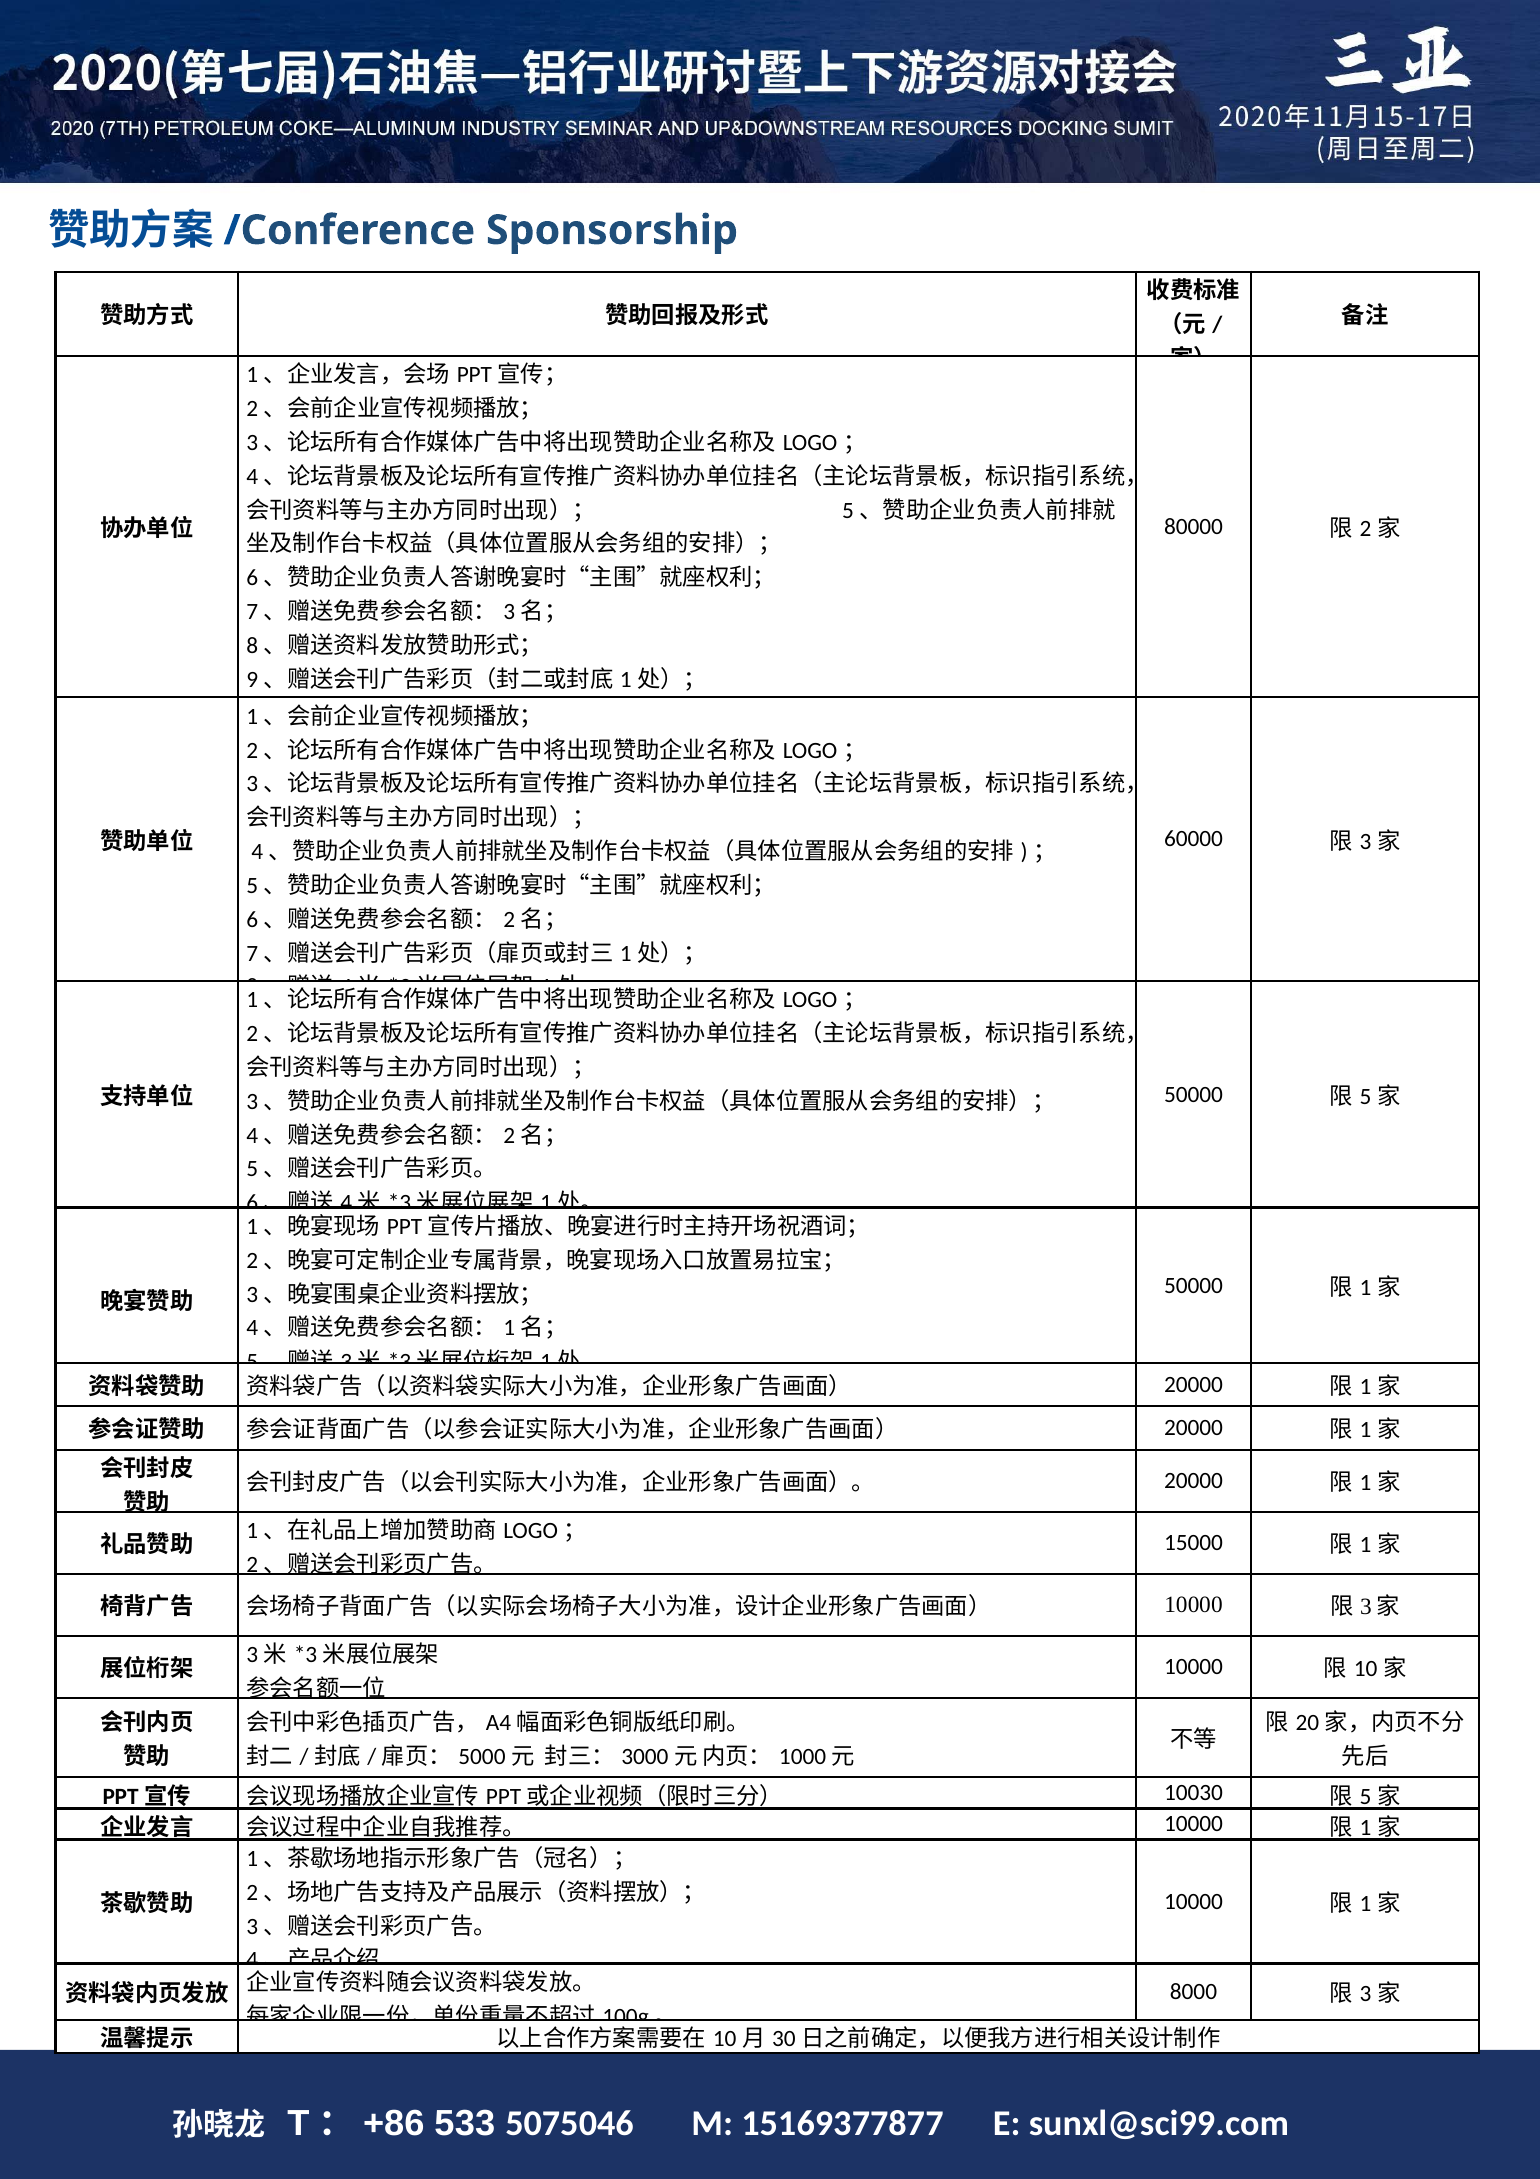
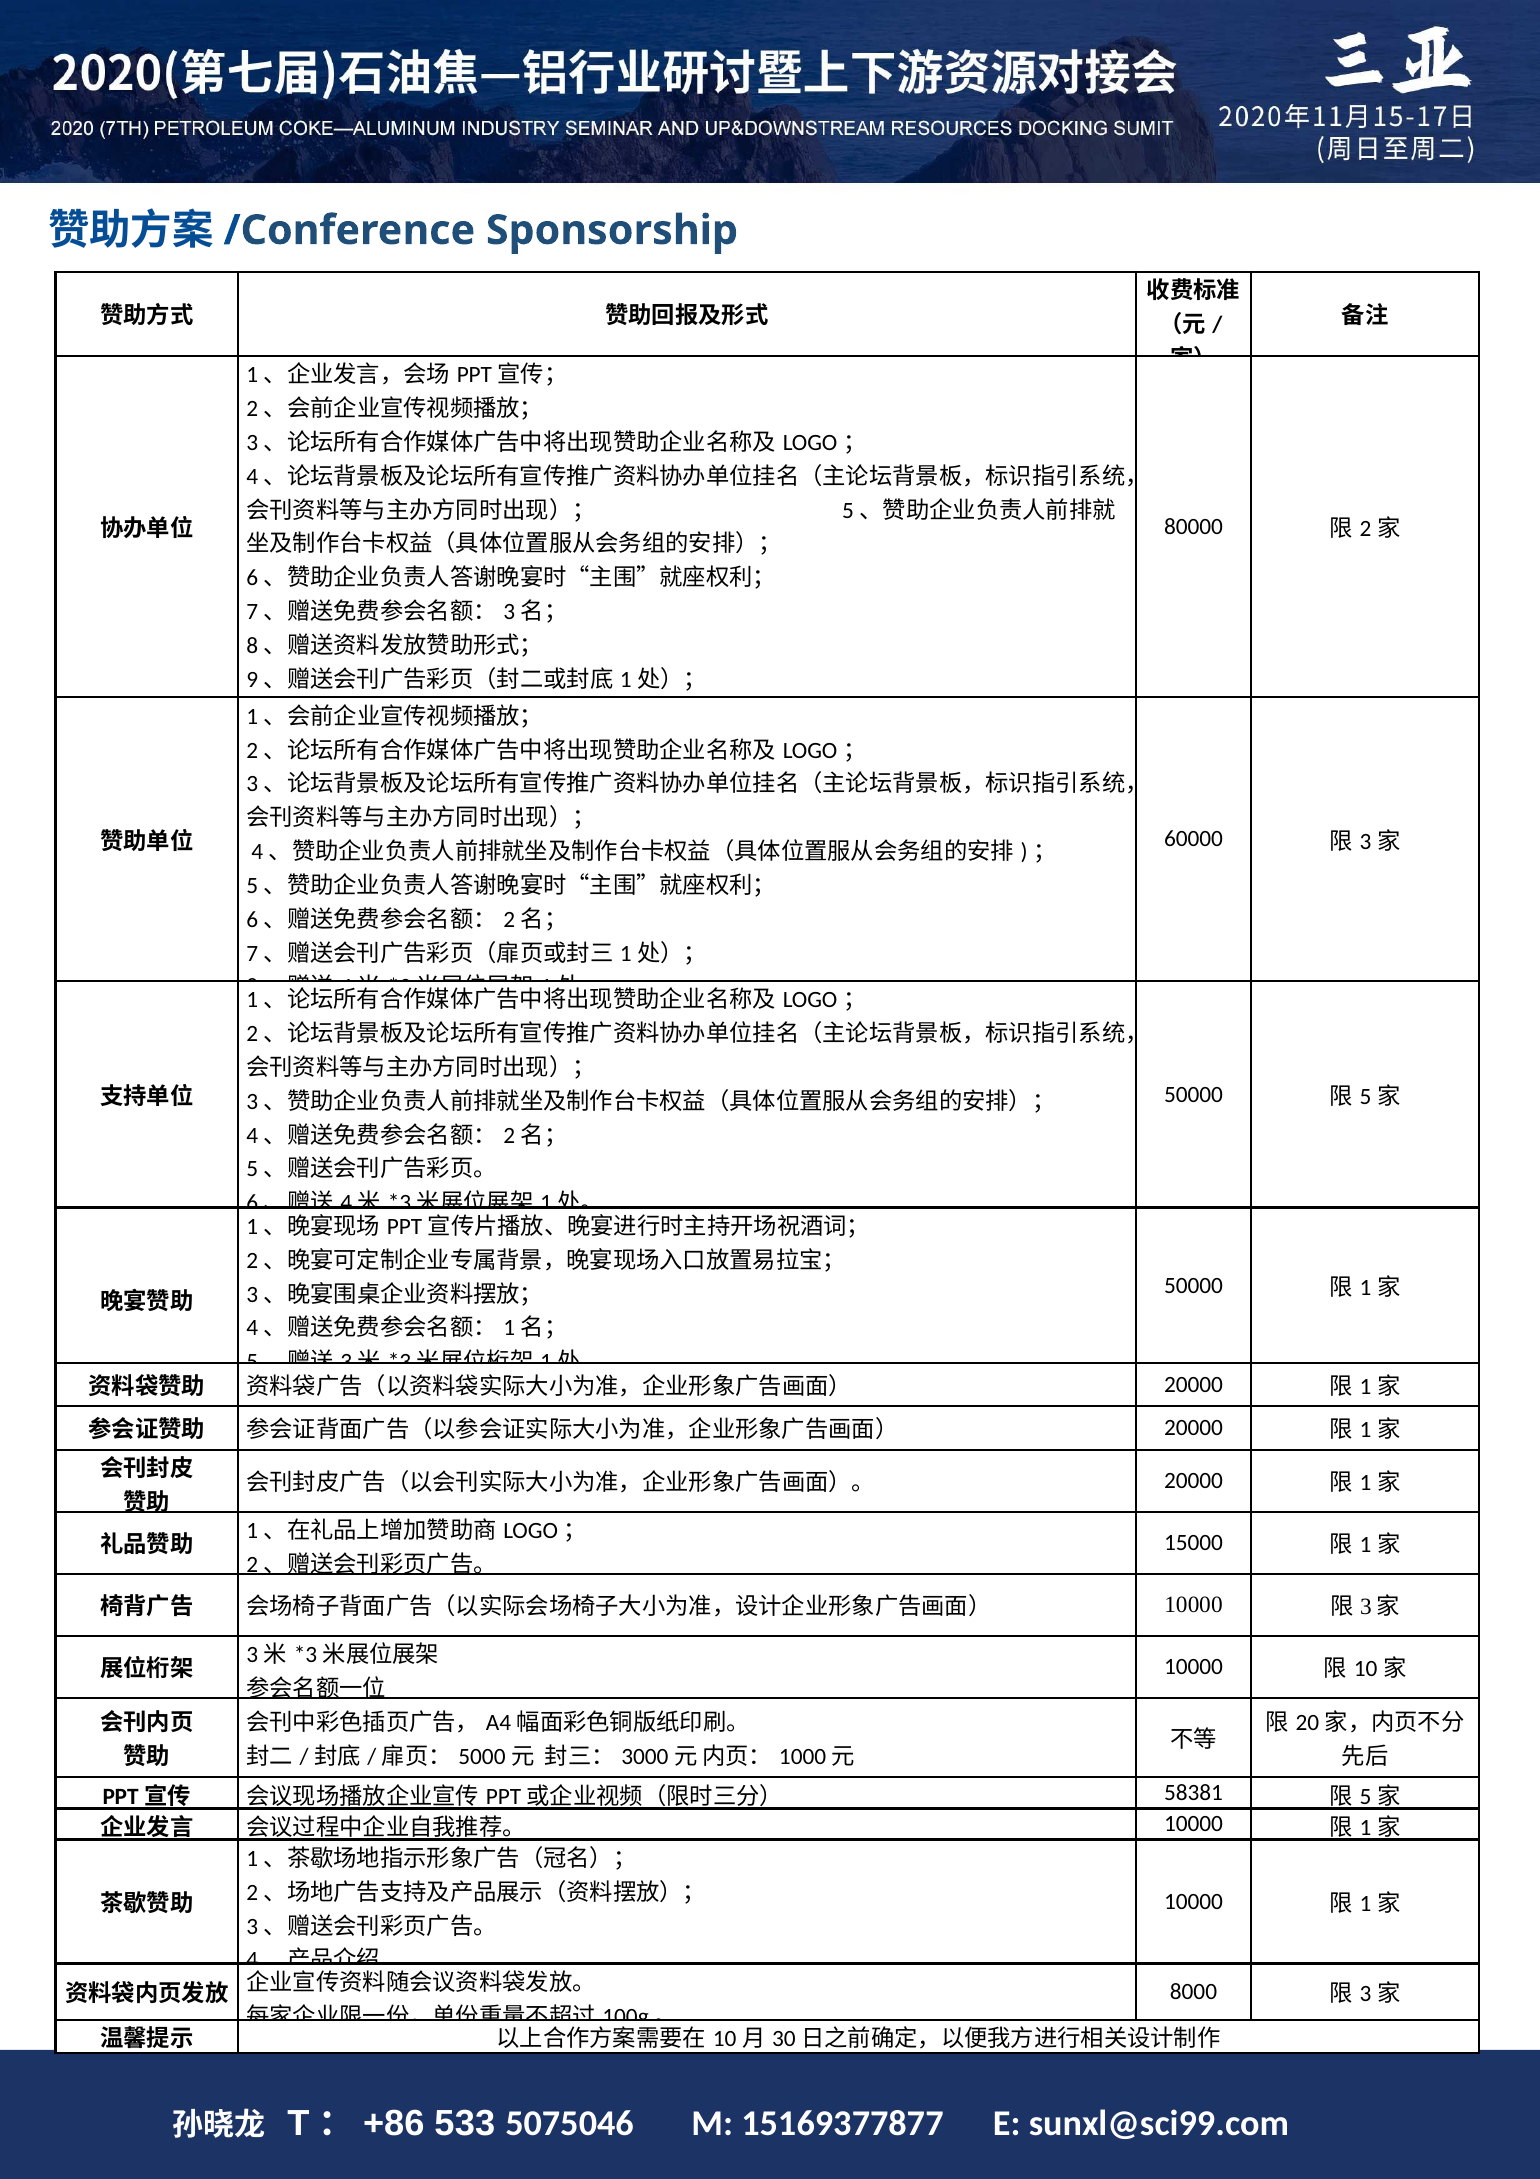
10030: 10030 -> 58381
